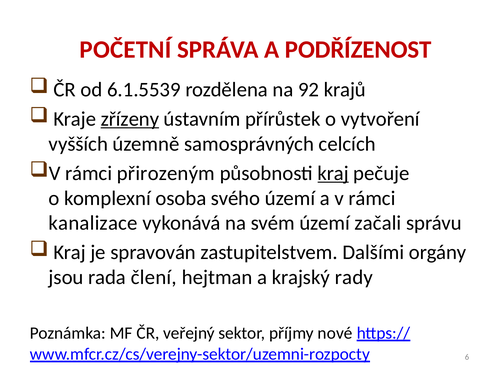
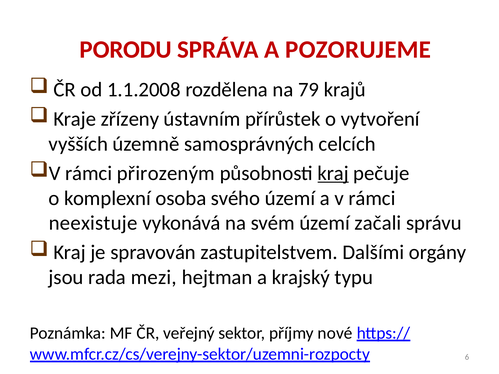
POČETNÍ: POČETNÍ -> PORODU
PODŘÍZENOST: PODŘÍZENOST -> POZORUJEME
6.1.5539: 6.1.5539 -> 1.1.2008
92: 92 -> 79
zřízeny underline: present -> none
kanalizace: kanalizace -> neexistuje
člení: člení -> mezi
rady: rady -> typu
